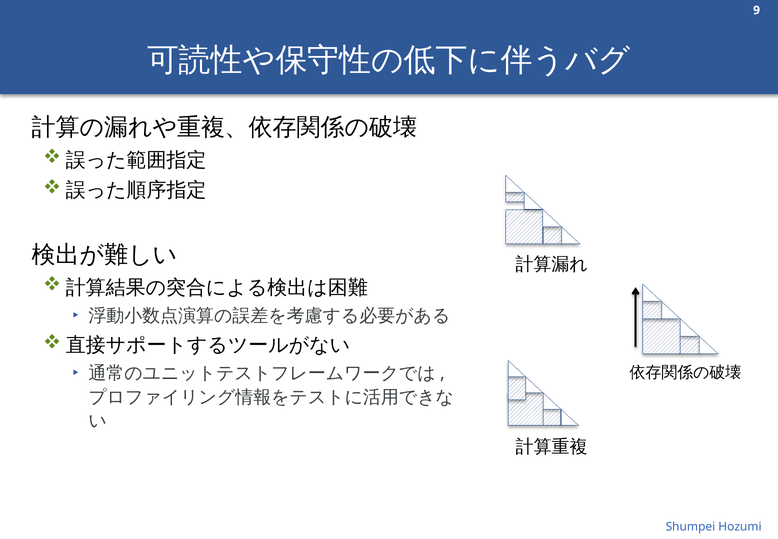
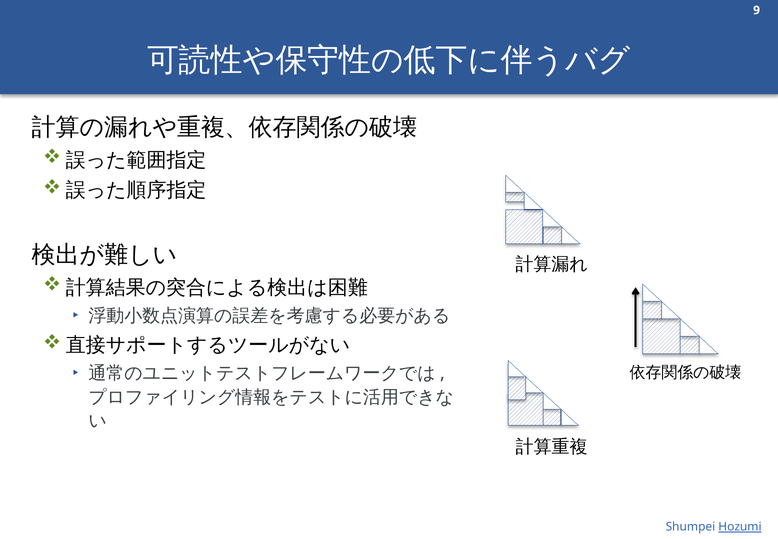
Hozumi underline: none -> present
